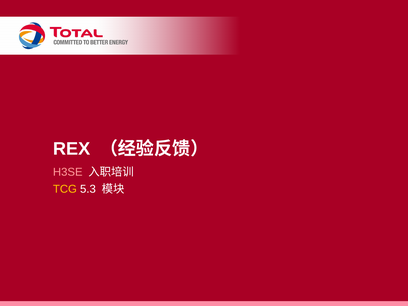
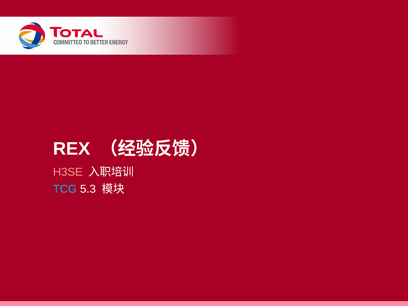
TCG colour: yellow -> light blue
